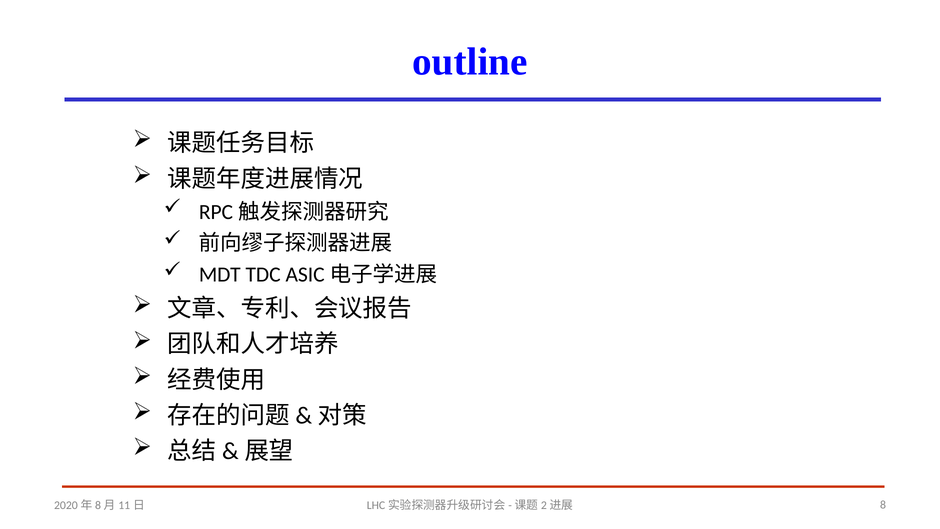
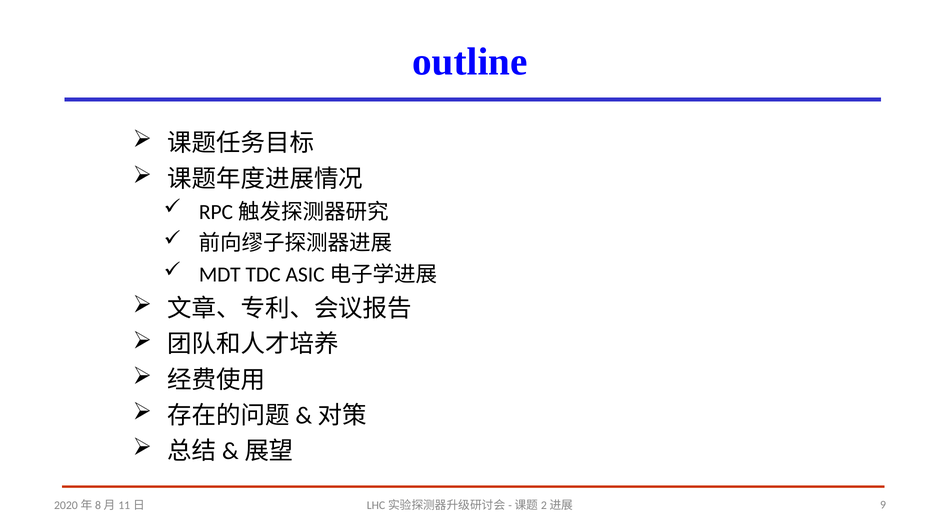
8: 8 -> 9
